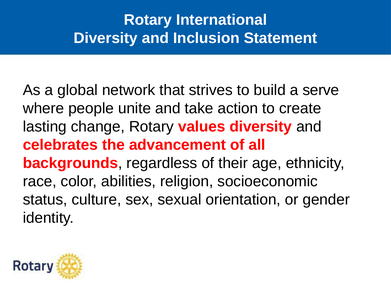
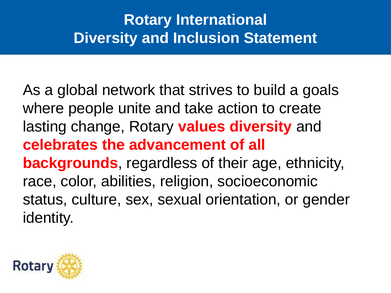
serve: serve -> goals
